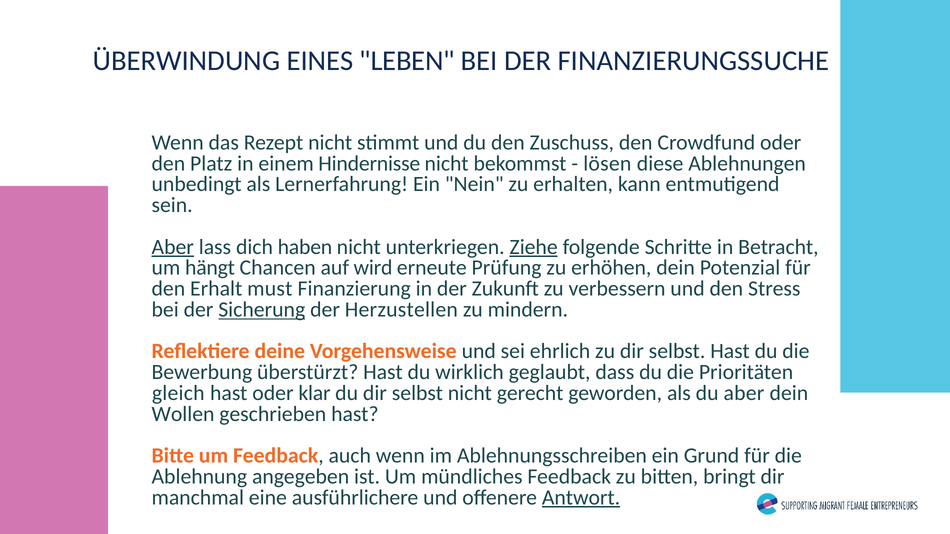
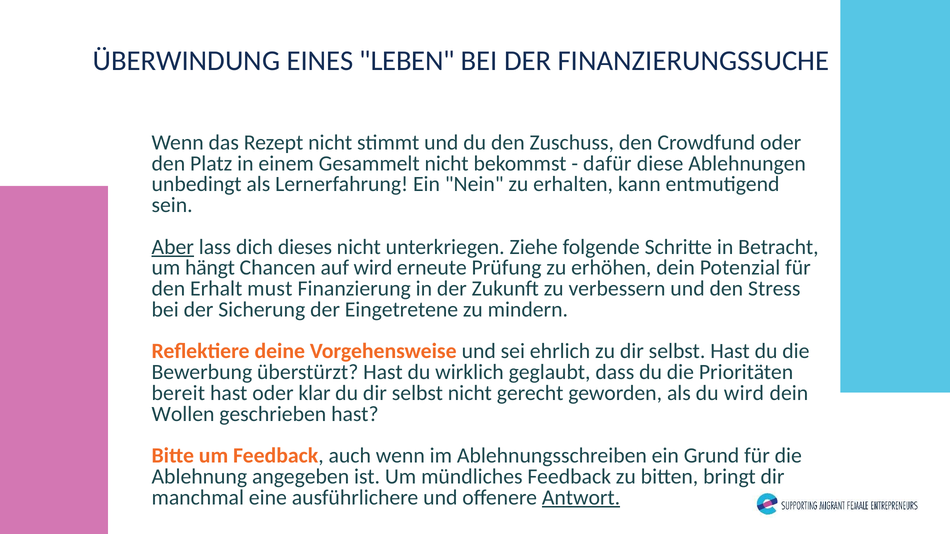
Hindernisse: Hindernisse -> Gesammelt
lösen: lösen -> dafür
haben: haben -> dieses
Ziehe underline: present -> none
Sicherung underline: present -> none
Herzustellen: Herzustellen -> Eingetretene
gleich: gleich -> bereit
du aber: aber -> wird
